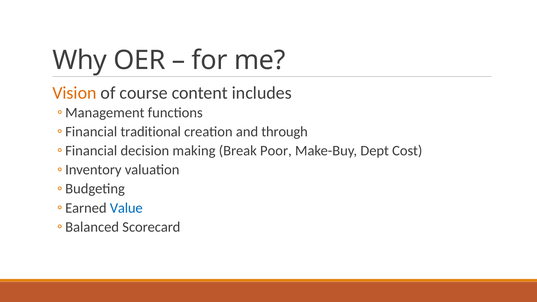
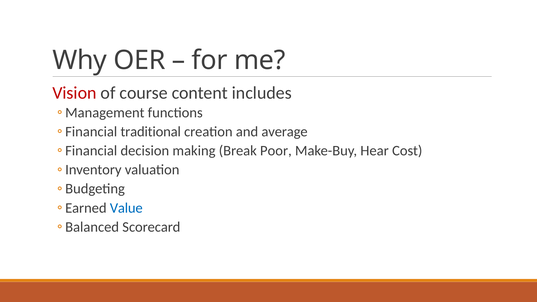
Vision colour: orange -> red
through: through -> average
Dept: Dept -> Hear
